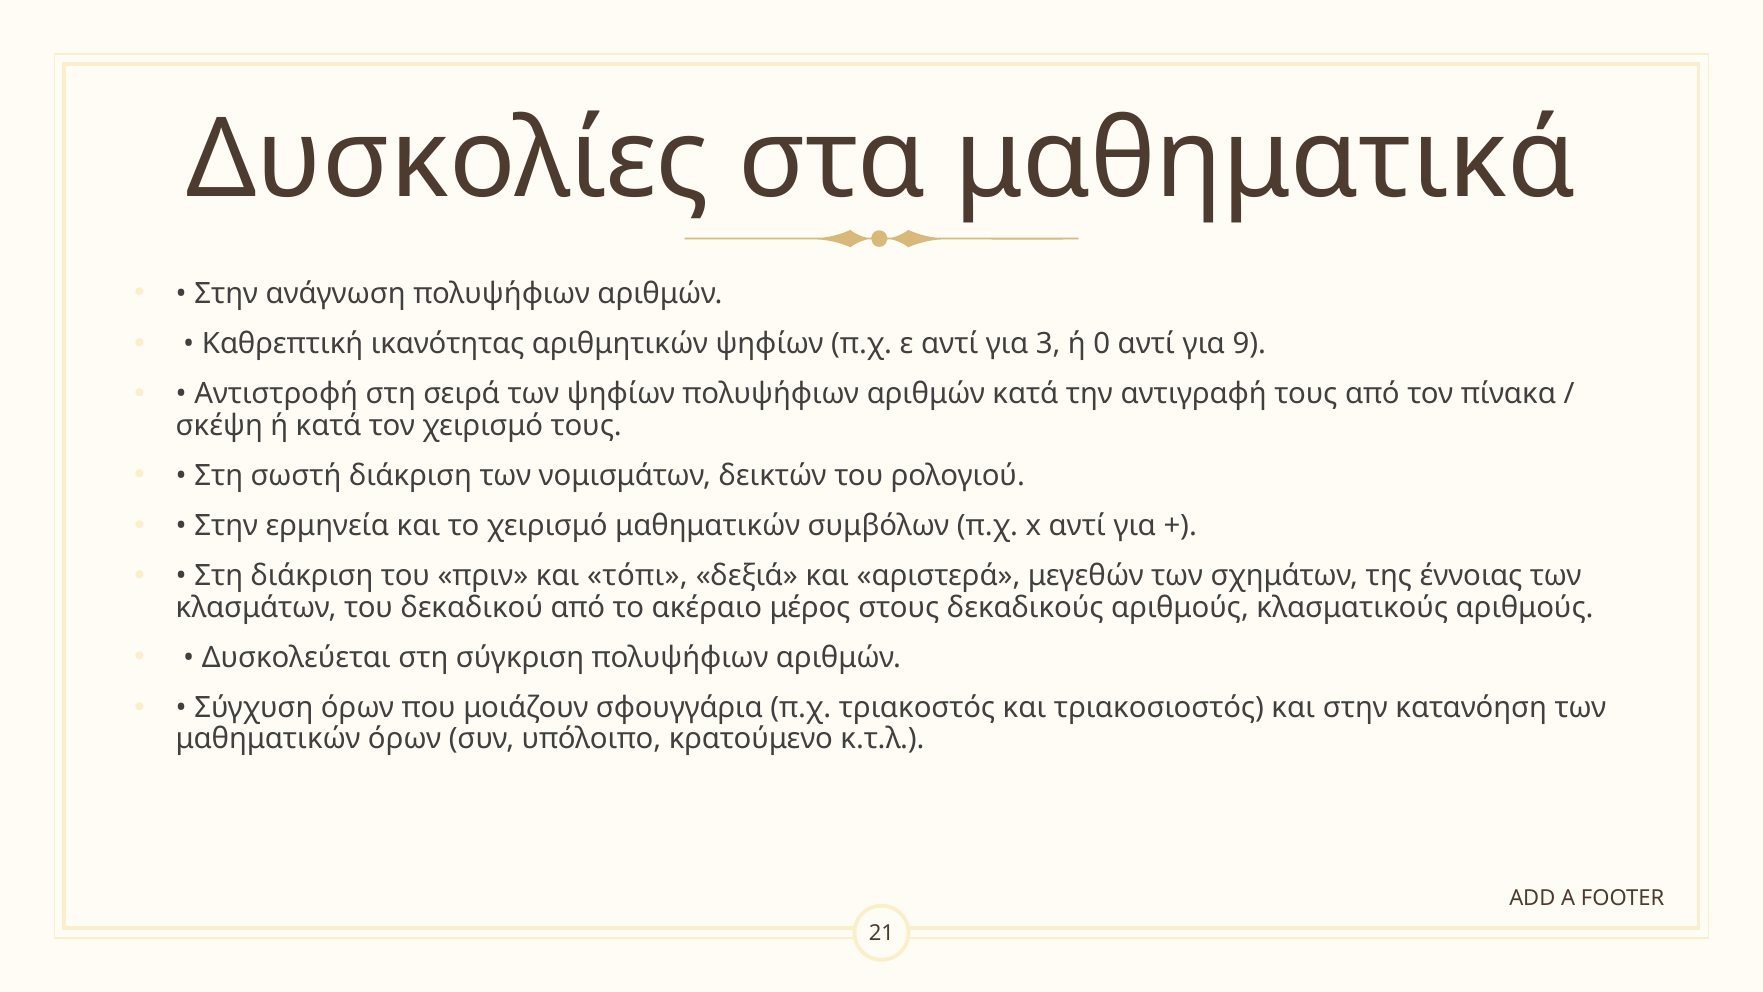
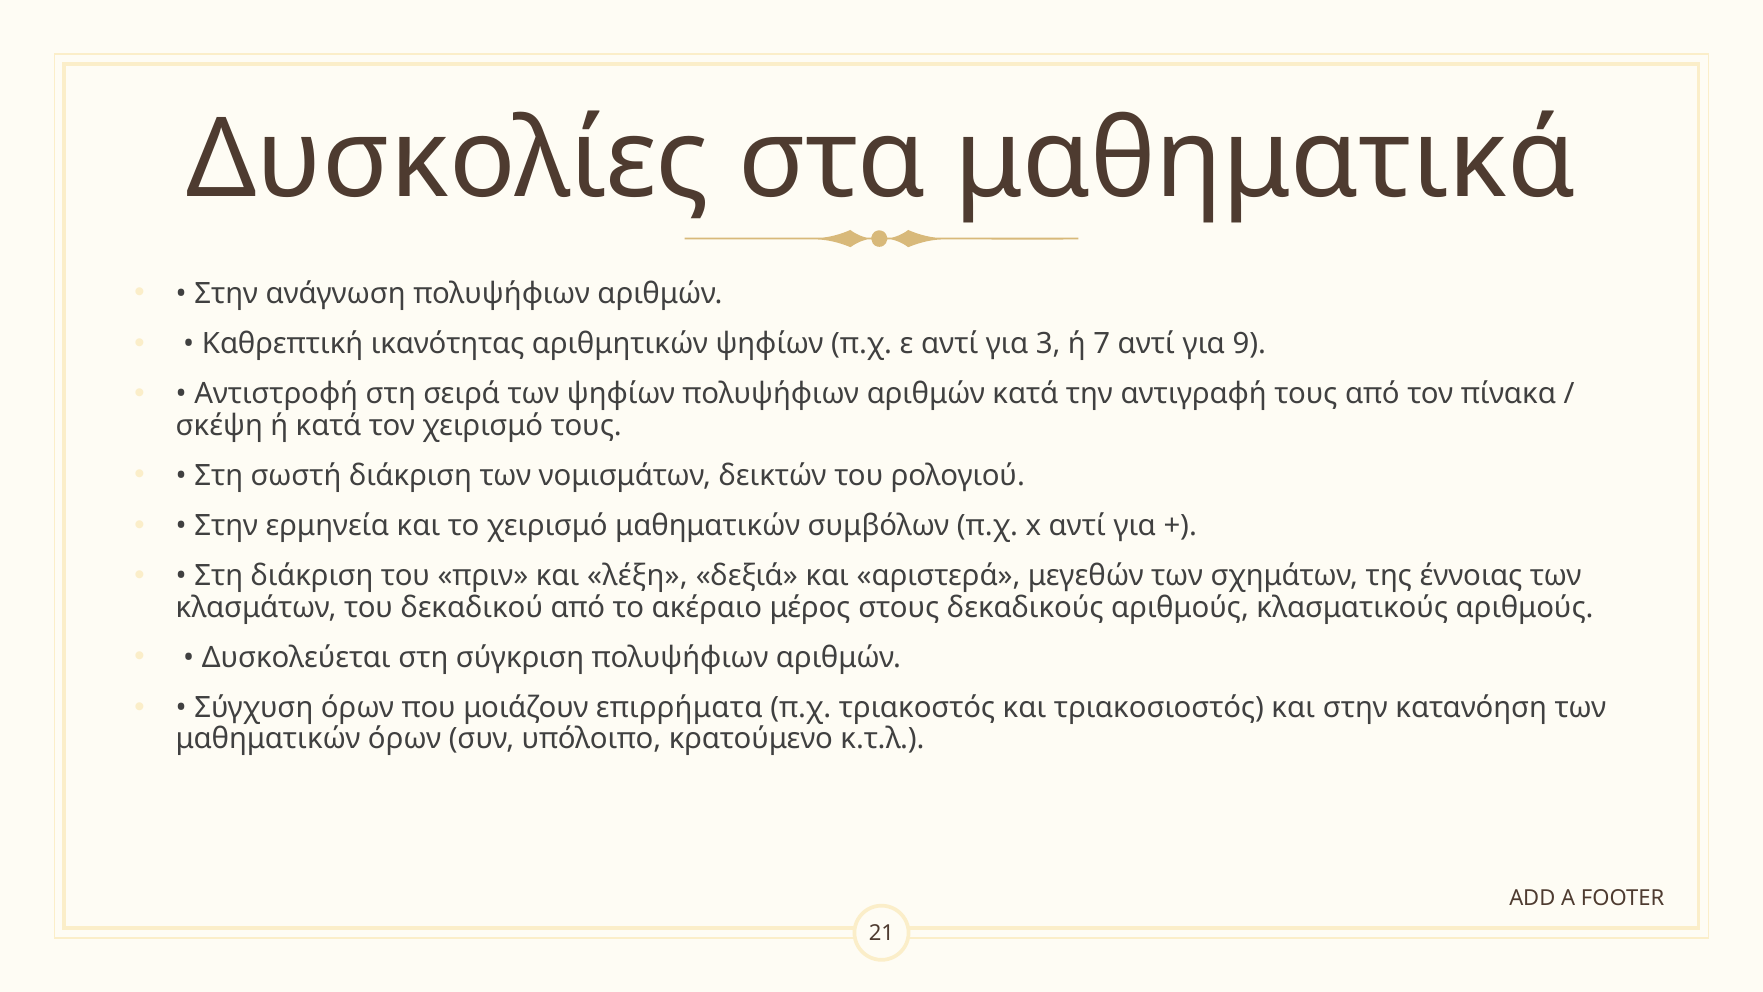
0: 0 -> 7
τόπι: τόπι -> λέξη
σφουγγάρια: σφουγγάρια -> επιρρήματα
